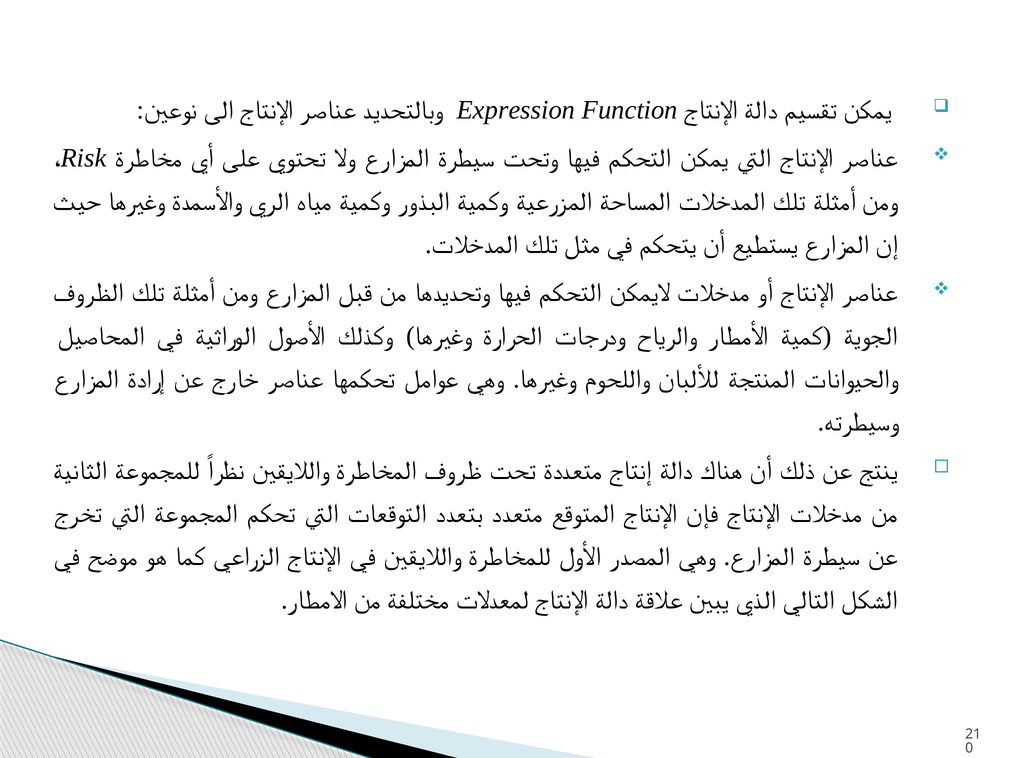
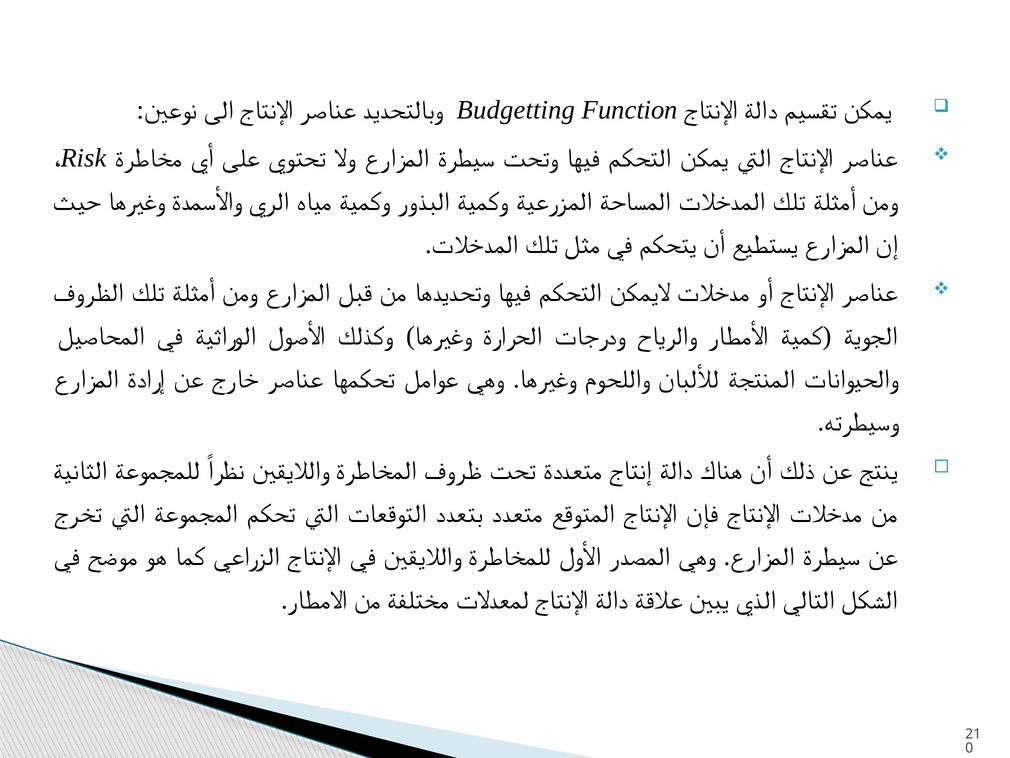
Expression: Expression -> Budgetting
